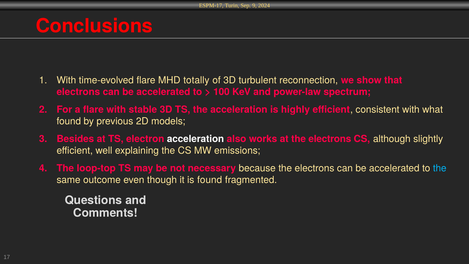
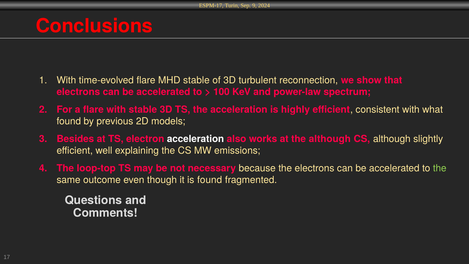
MHD totally: totally -> stable
at the electrons: electrons -> although
the at (440, 168) colour: light blue -> light green
